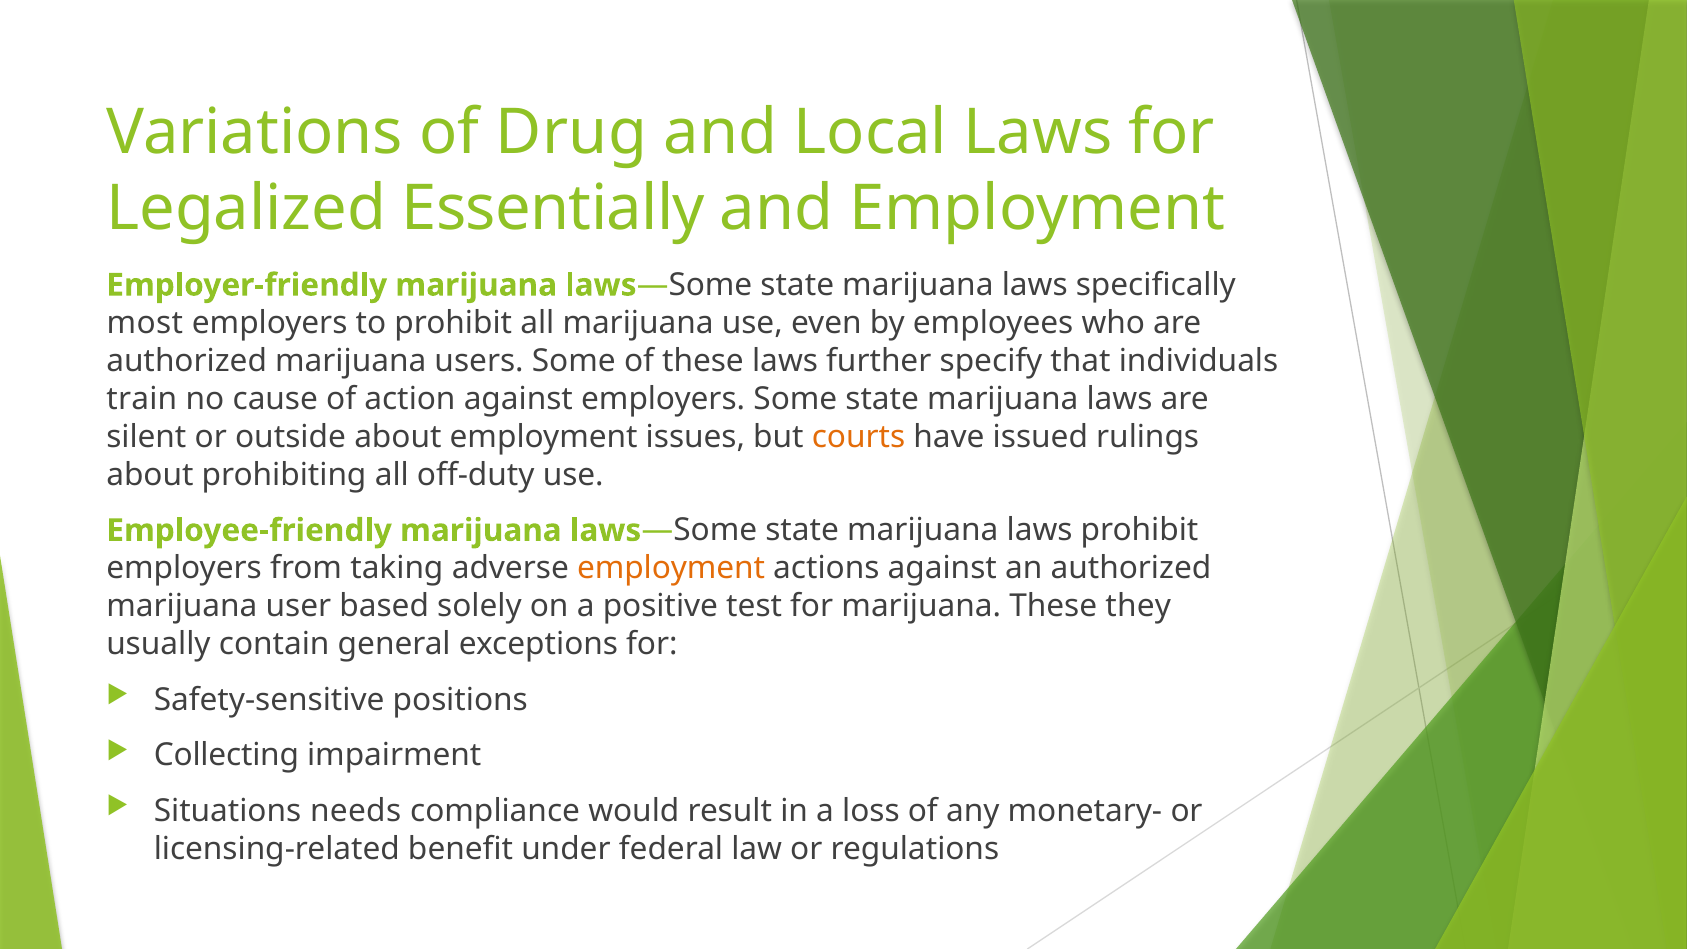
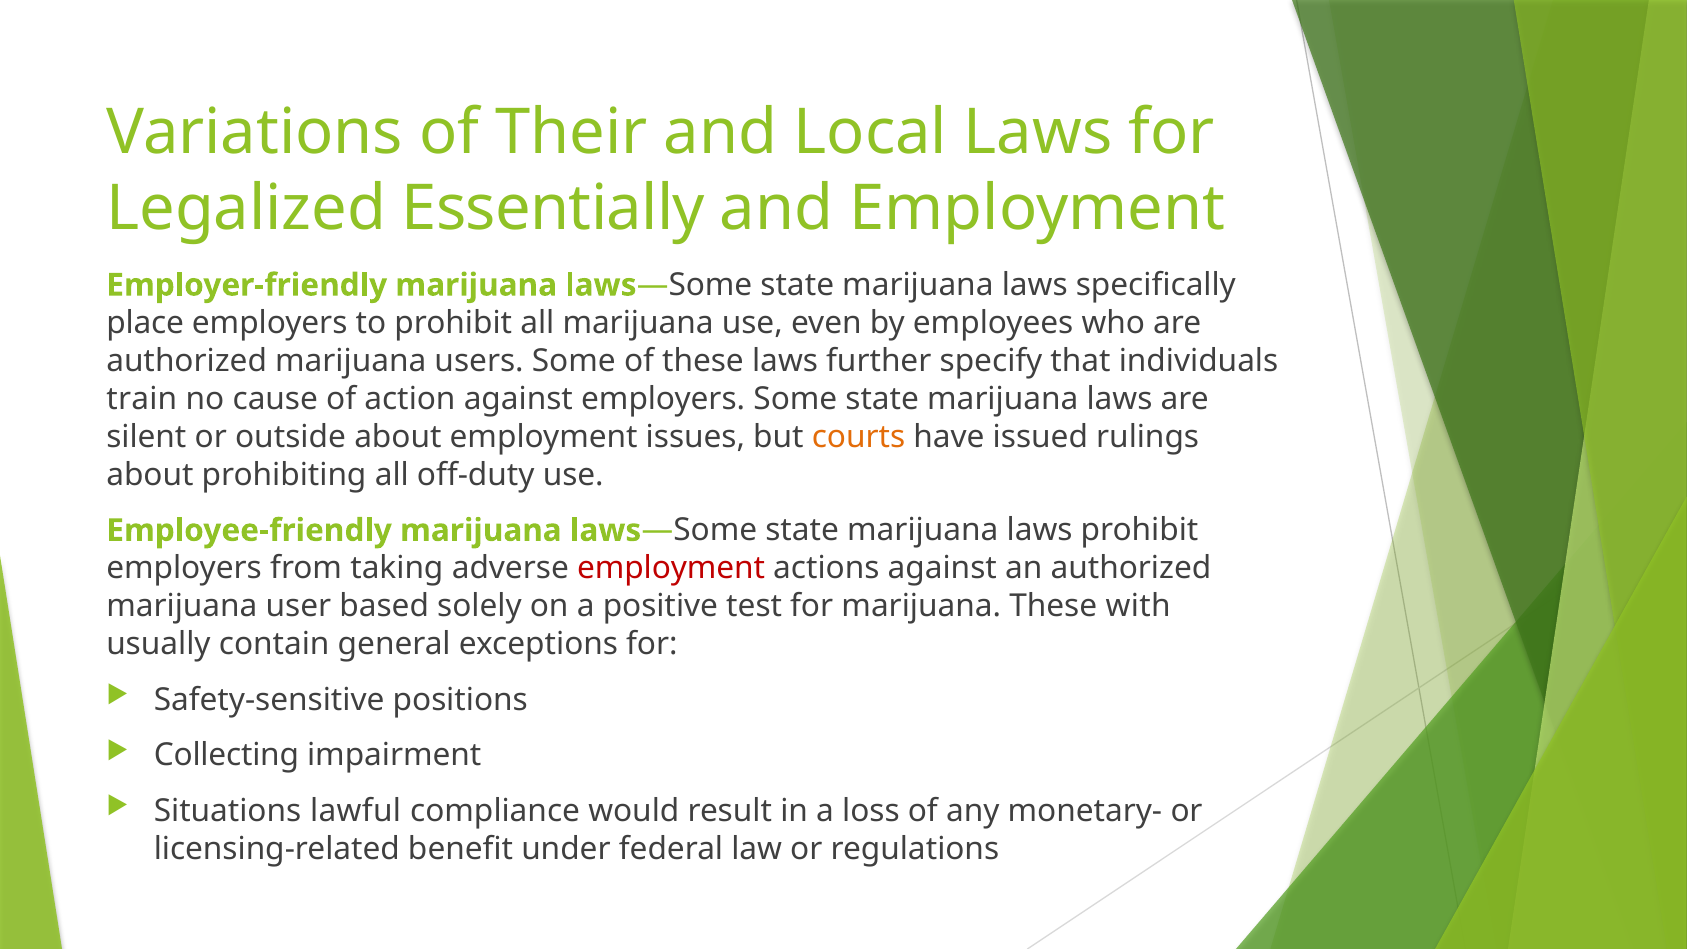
Drug: Drug -> Their
most: most -> place
employment at (671, 568) colour: orange -> red
they: they -> with
needs: needs -> lawful
